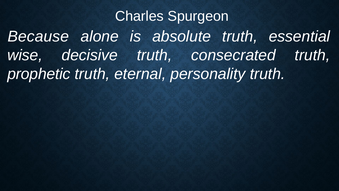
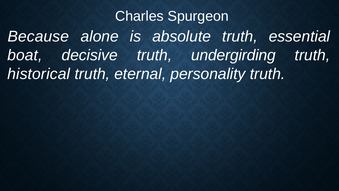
wise: wise -> boat
consecrated: consecrated -> undergirding
prophetic: prophetic -> historical
